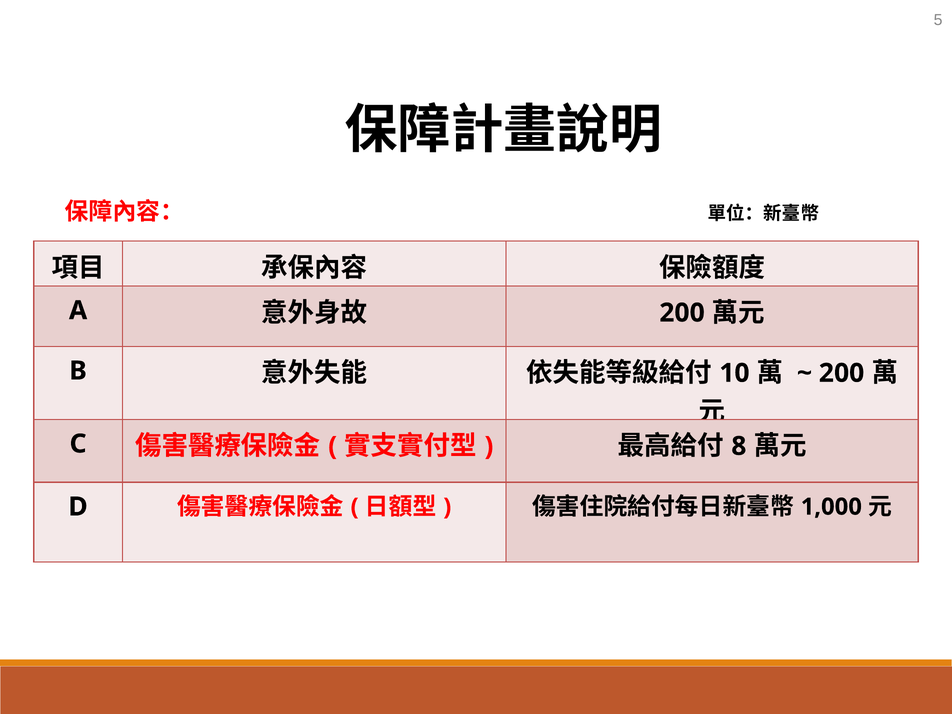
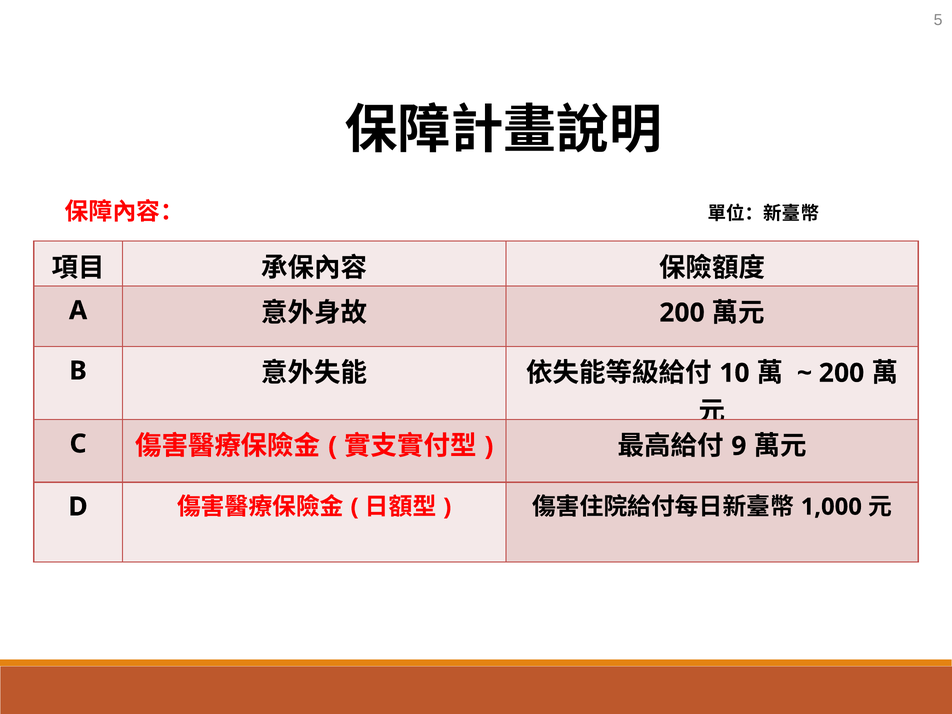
8: 8 -> 9
